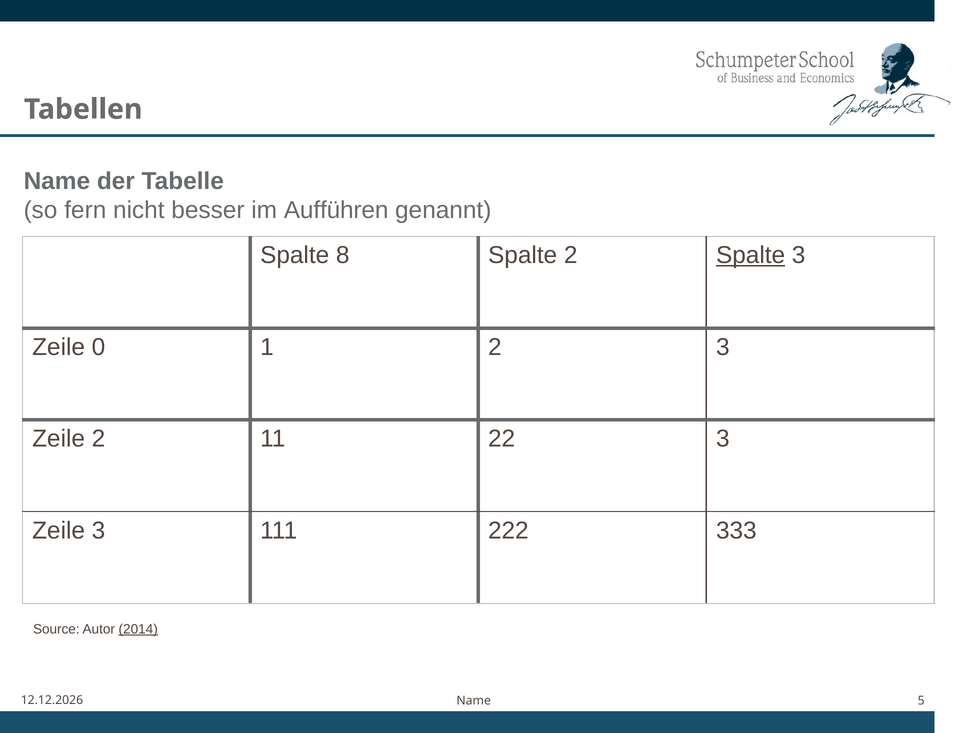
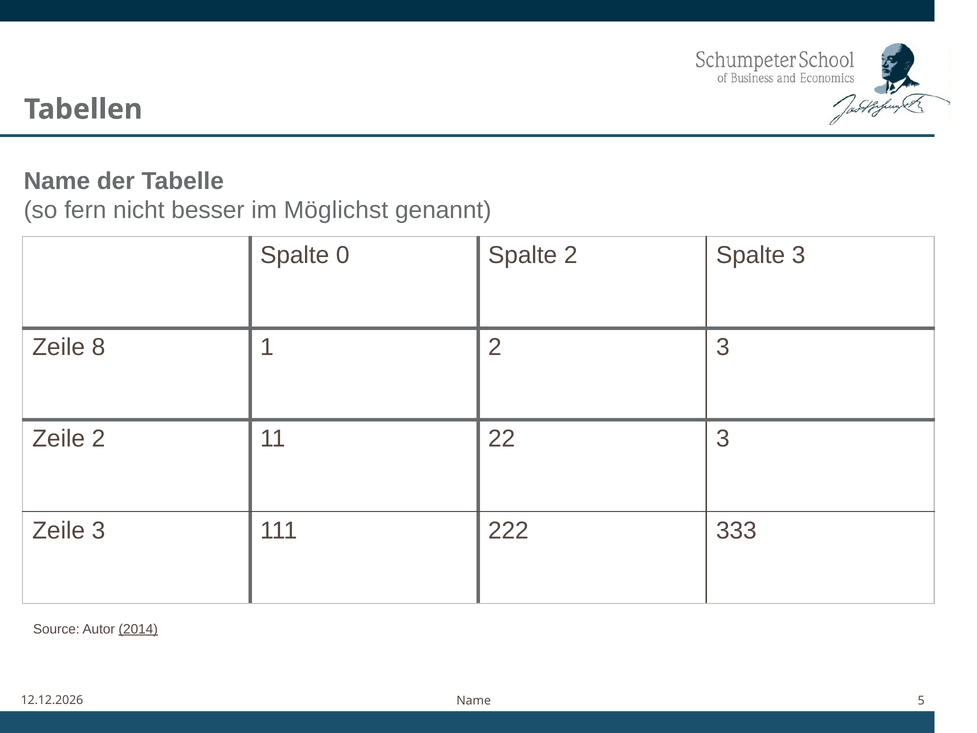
Aufführen: Aufführen -> Möglichst
8: 8 -> 0
Spalte at (751, 255) underline: present -> none
0: 0 -> 8
